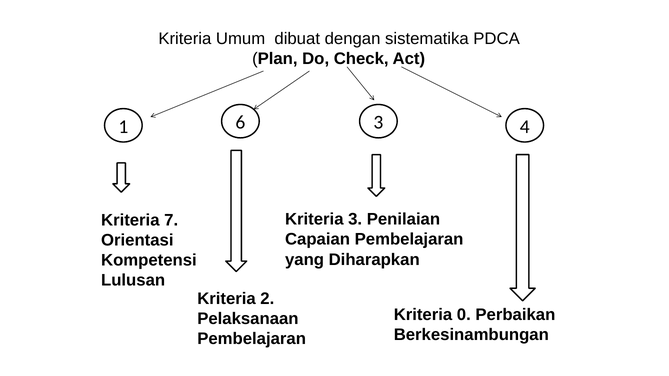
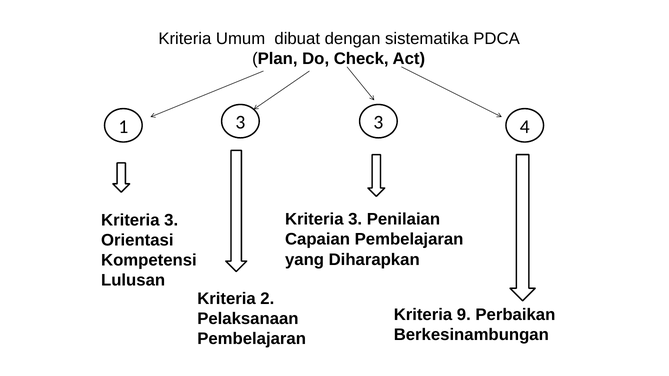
1 6: 6 -> 3
7 at (171, 220): 7 -> 3
0: 0 -> 9
